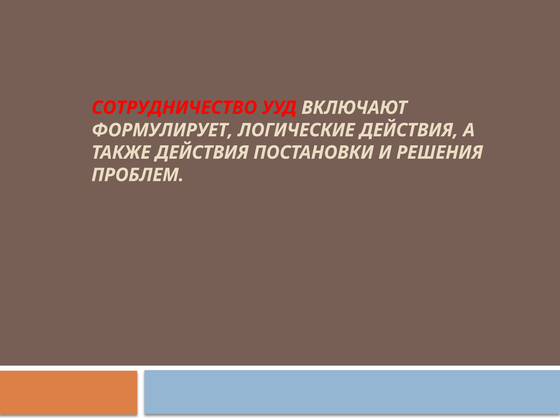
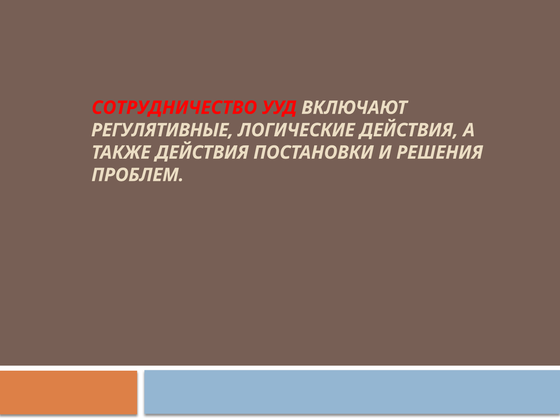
ФОРМУЛИРУЕТ: ФОРМУЛИРУЕТ -> РЕГУЛЯТИВНЫЕ
